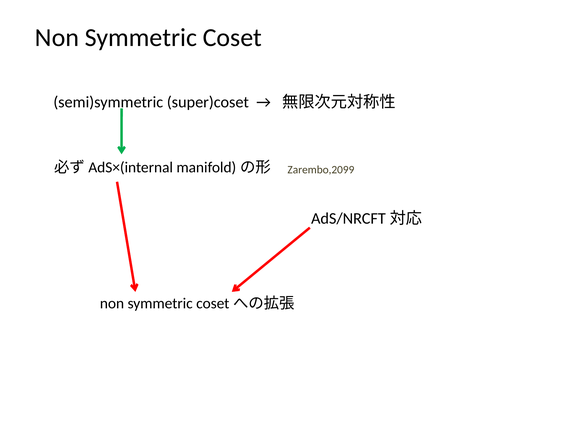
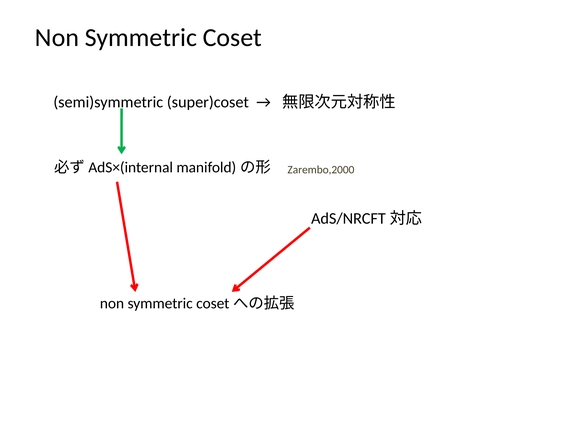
Zarembo,2099: Zarembo,2099 -> Zarembo,2000
